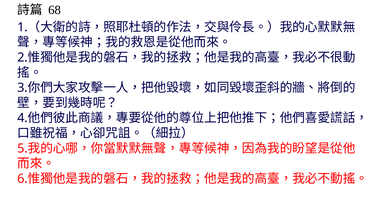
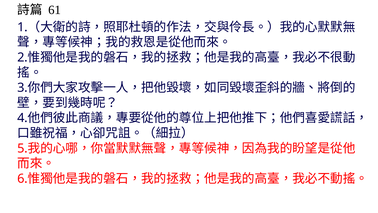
68: 68 -> 61
